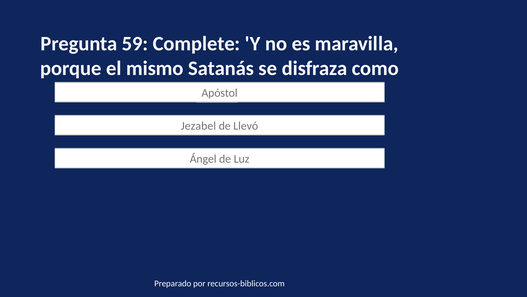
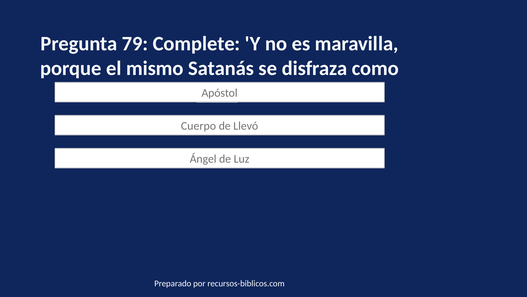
59: 59 -> 79
Jezabel: Jezabel -> Cuerpo
